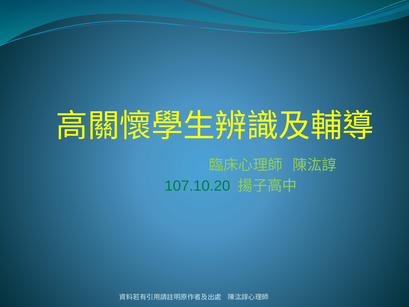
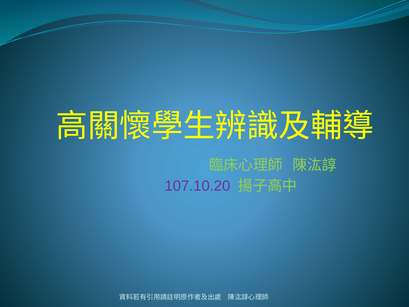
107.10.20 colour: green -> purple
